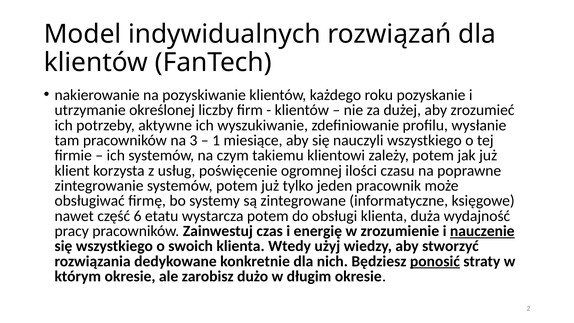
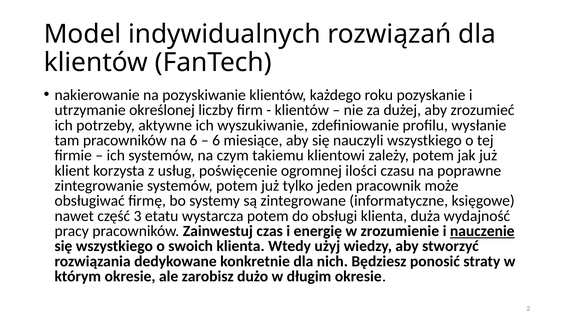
na 3: 3 -> 6
1 at (216, 140): 1 -> 6
6: 6 -> 3
ponosić underline: present -> none
